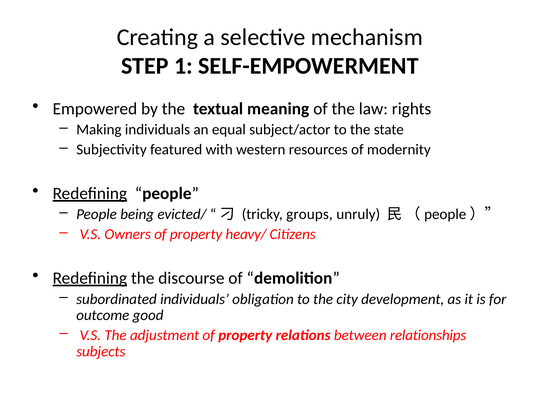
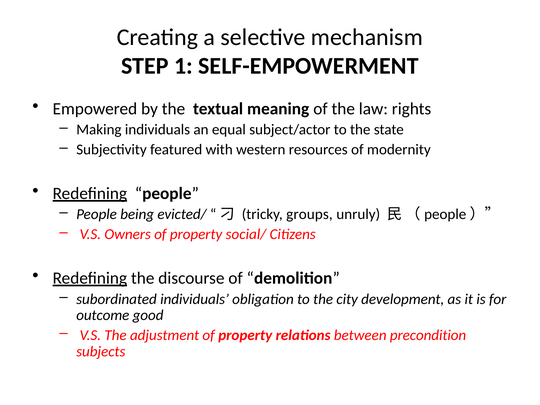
heavy/: heavy/ -> social/
relationships: relationships -> precondition
